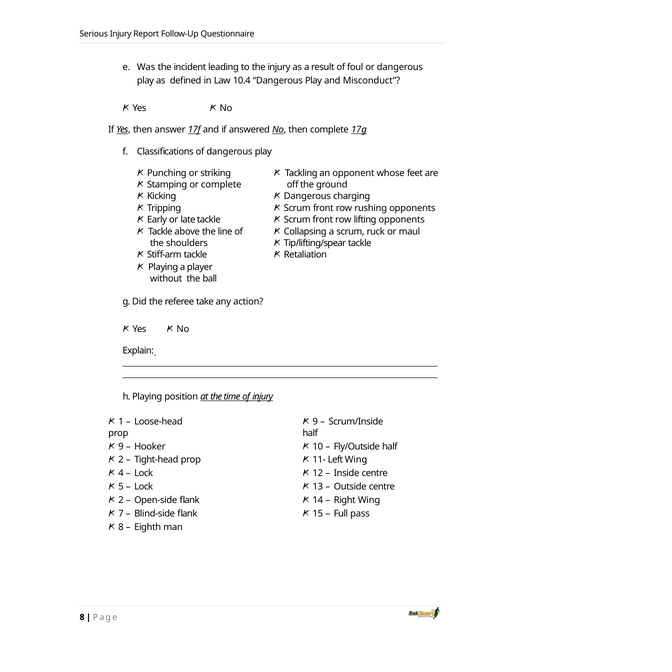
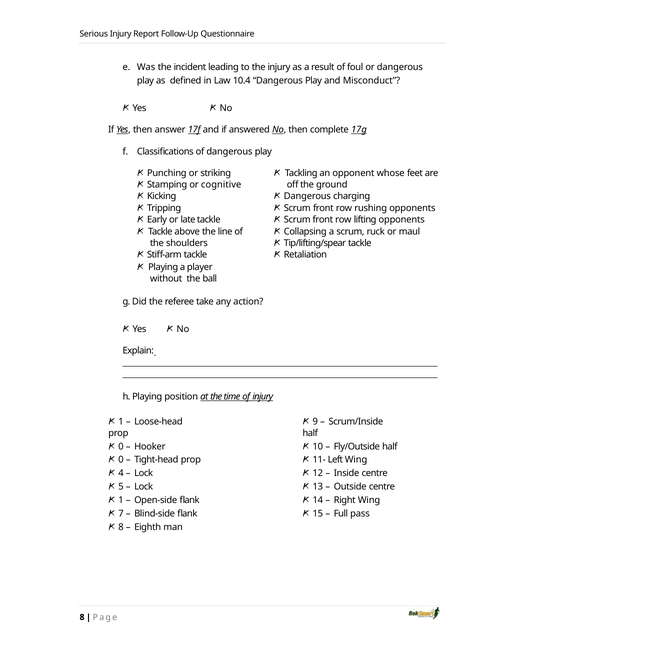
or complete: complete -> cognitive
9 at (121, 447): 9 -> 0
2 at (121, 460): 2 -> 0
2 at (121, 500): 2 -> 1
